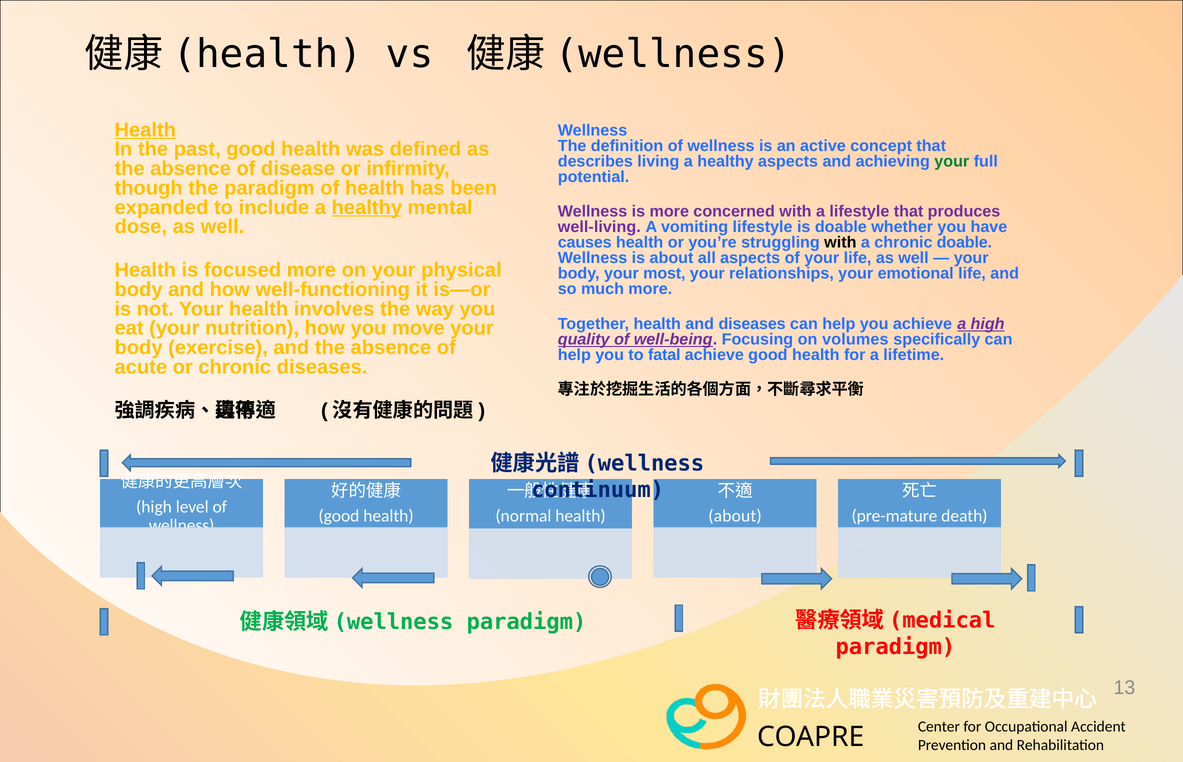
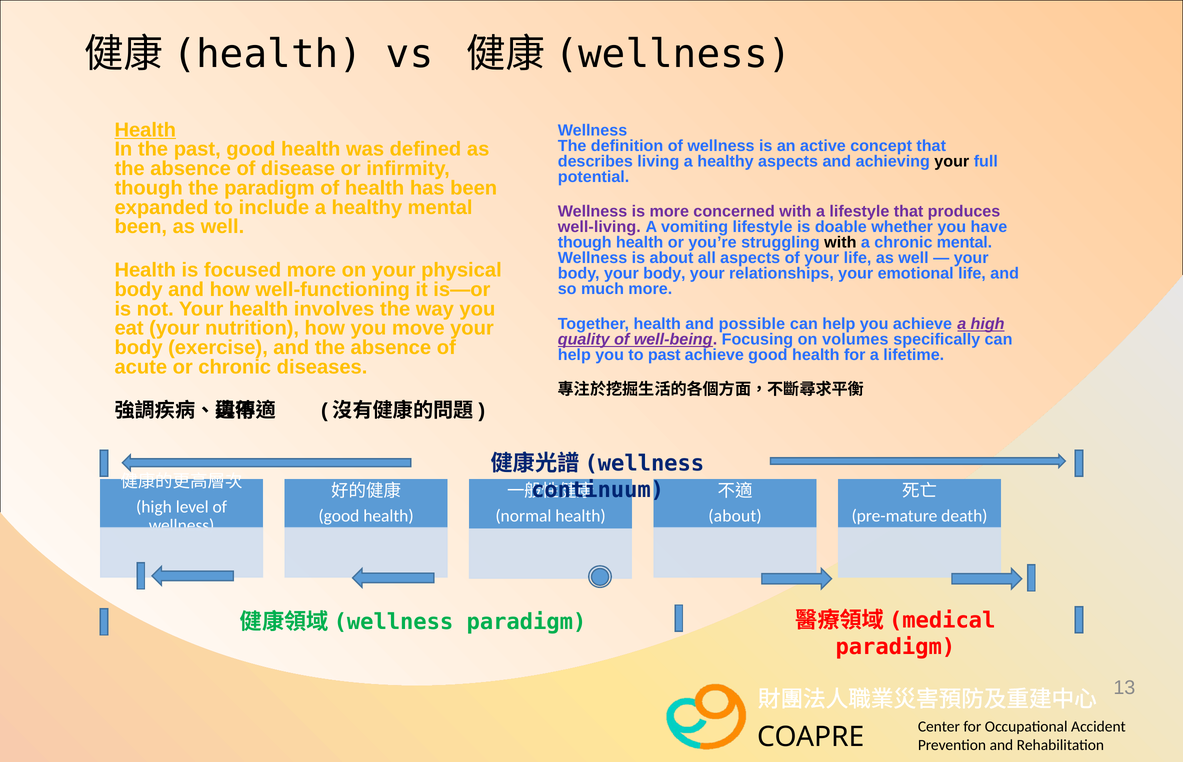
your at (952, 161) colour: green -> black
healthy at (367, 207) underline: present -> none
dose at (141, 227): dose -> been
causes at (585, 243): causes -> though
chronic doable: doable -> mental
body your most: most -> body
and diseases: diseases -> possible
to fatal: fatal -> past
